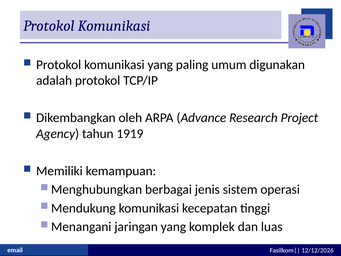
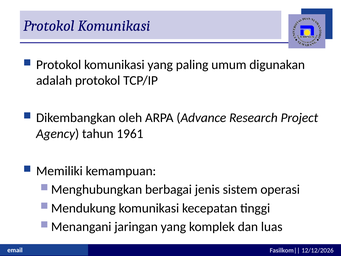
1919: 1919 -> 1961
